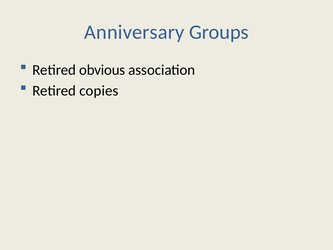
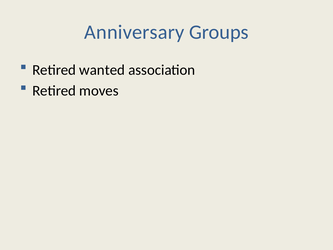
obvious: obvious -> wanted
copies: copies -> moves
